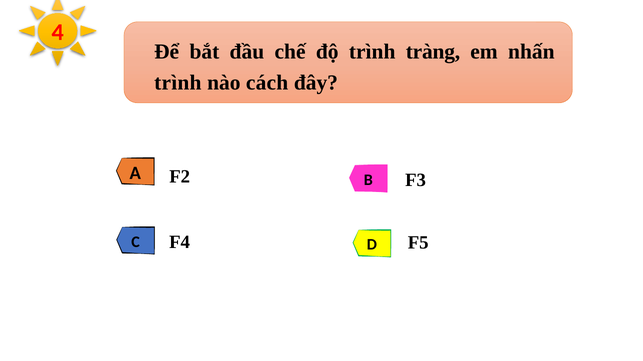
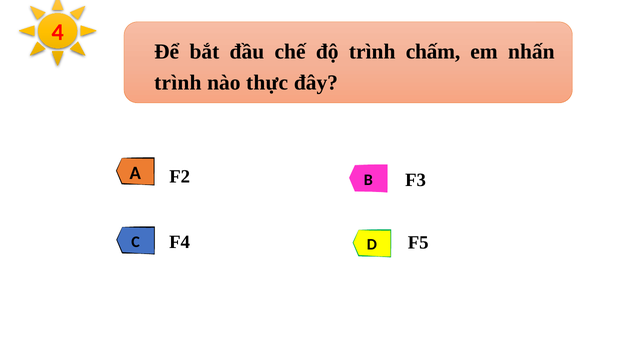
tràng: tràng -> chấm
cách: cách -> thực
